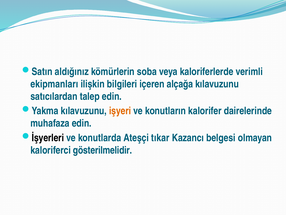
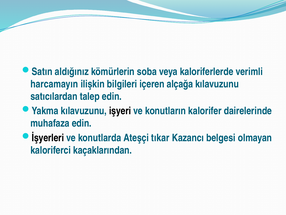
ekipmanları: ekipmanları -> harcamayın
işyeri colour: orange -> black
gösterilmelidir: gösterilmelidir -> kaçaklarından
